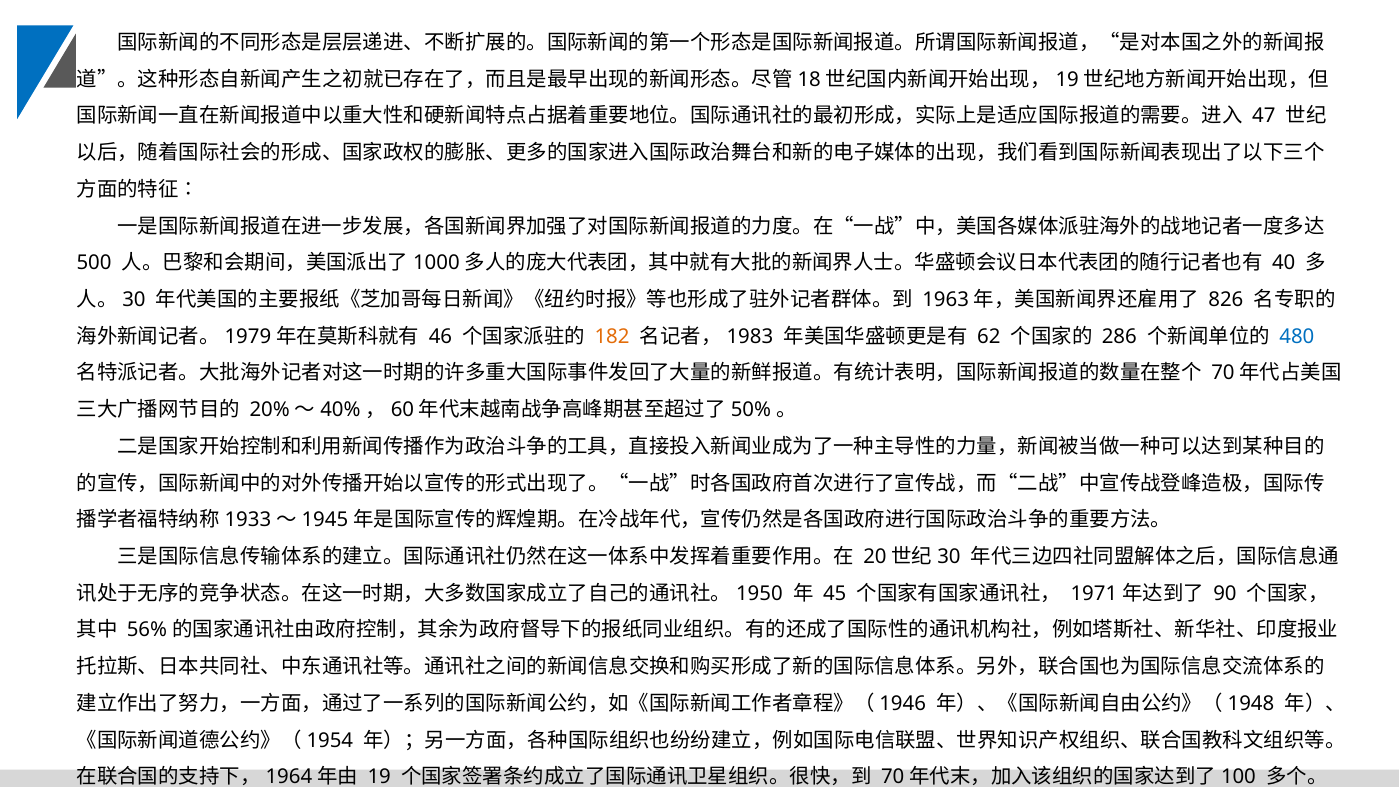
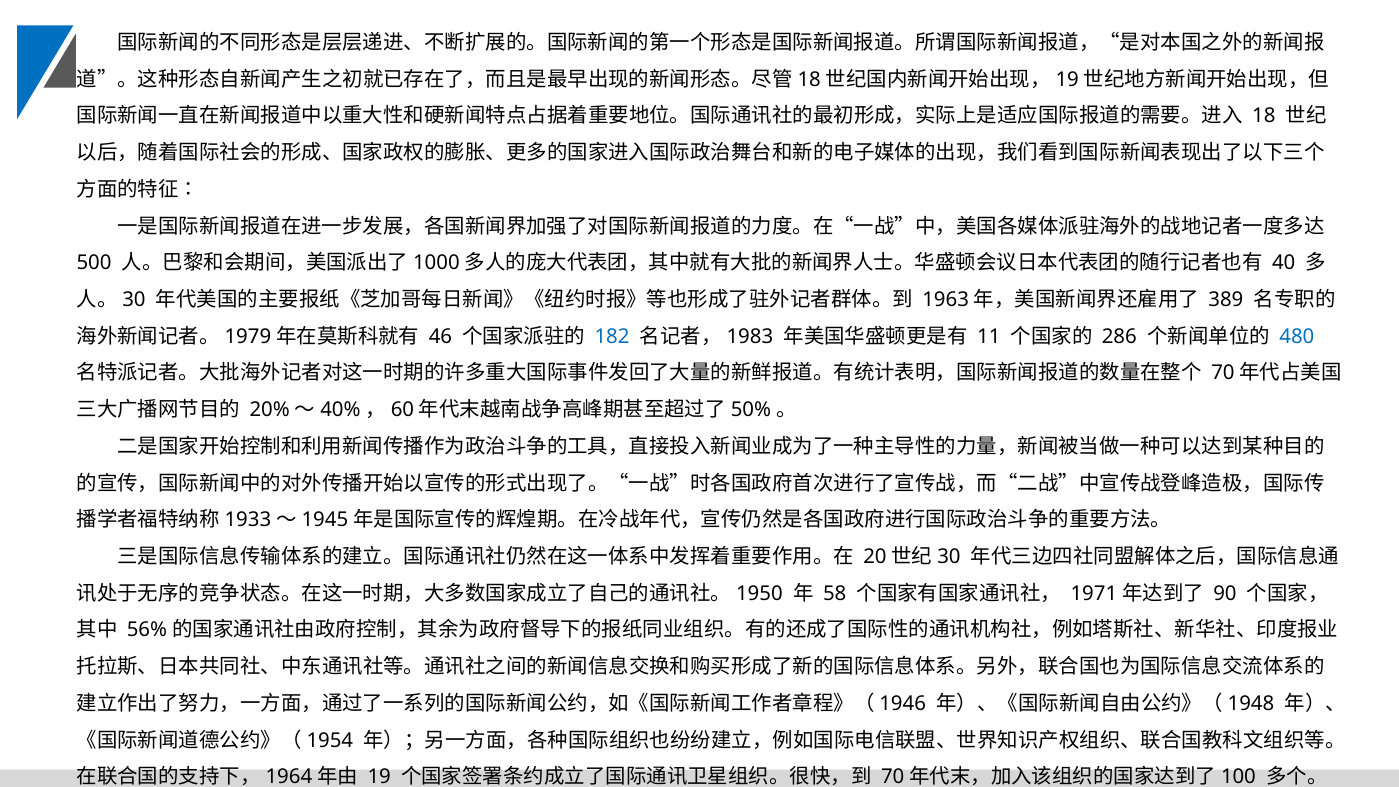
47: 47 -> 18
826: 826 -> 389
182 colour: orange -> blue
62: 62 -> 11
45: 45 -> 58
